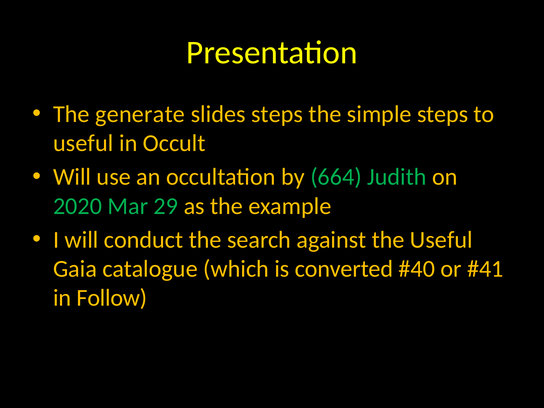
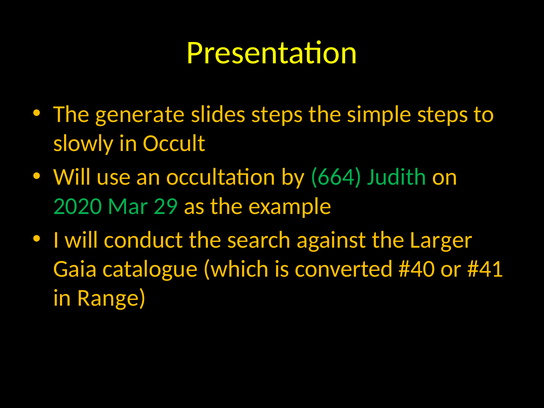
useful at (83, 143): useful -> slowly
the Useful: Useful -> Larger
Follow: Follow -> Range
